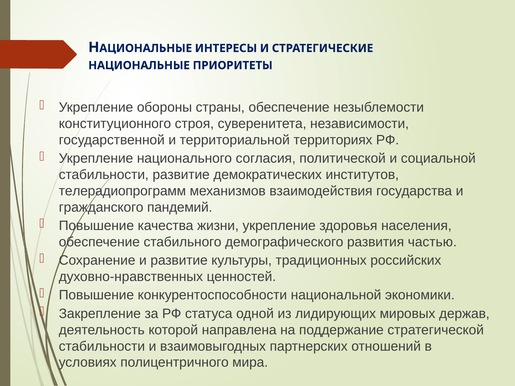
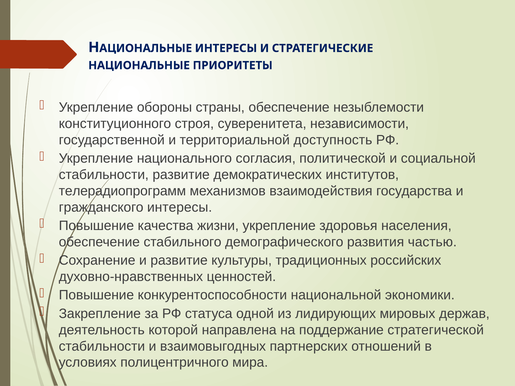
территориях: территориях -> доступность
гражданского пандемий: пандемий -> интересы
